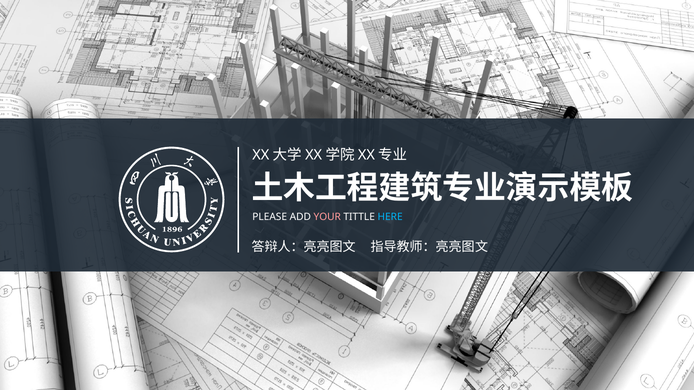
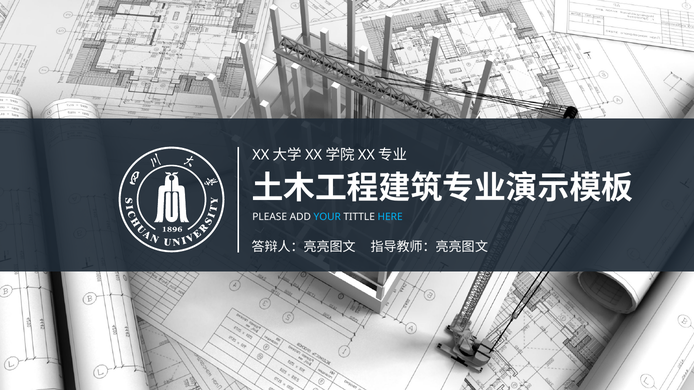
YOUR colour: pink -> light blue
